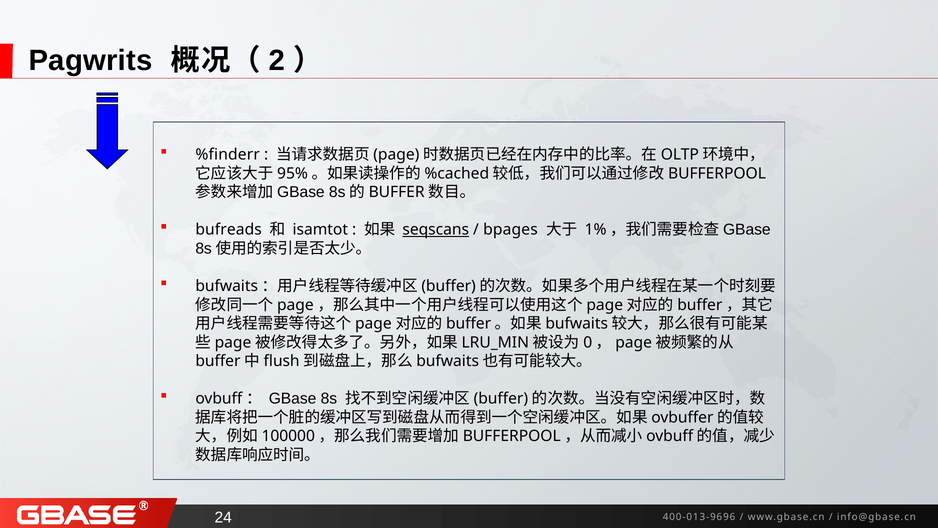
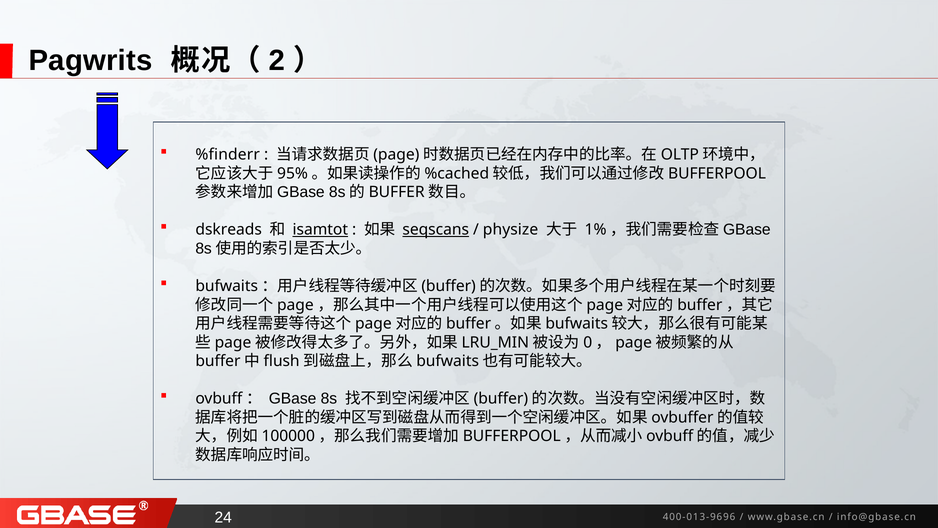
bufreads: bufreads -> dskreads
isamtot underline: none -> present
bpages: bpages -> physize
